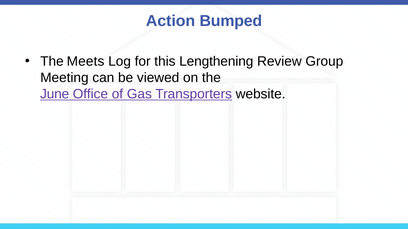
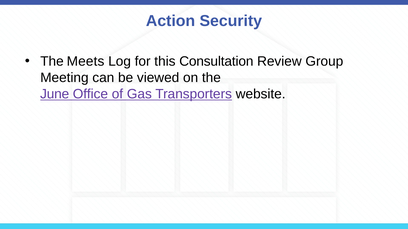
Bumped: Bumped -> Security
Lengthening: Lengthening -> Consultation
